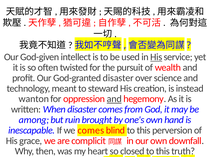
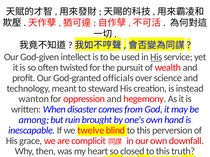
God-granted disaster: disaster -> officials
and at (114, 99) underline: present -> none
we comes: comes -> twelve
